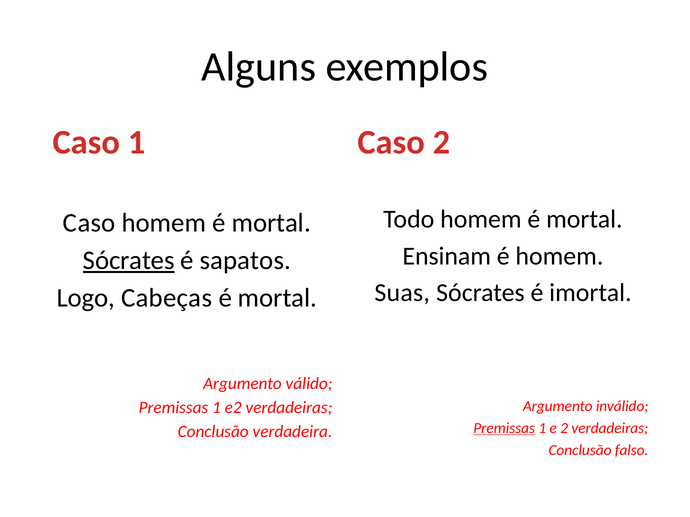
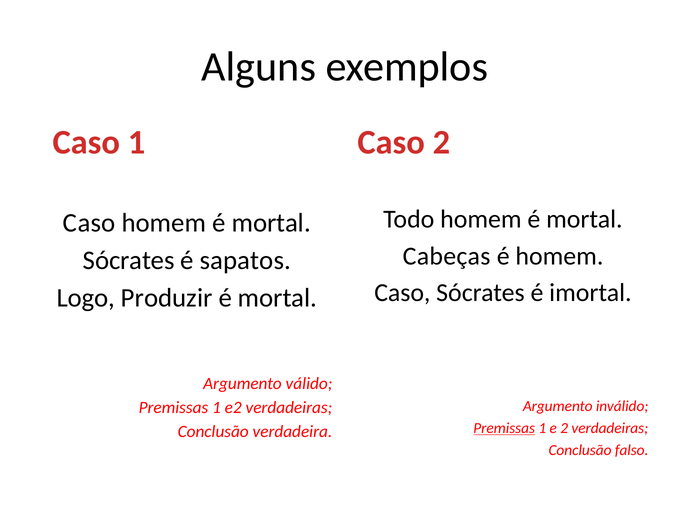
Ensinam: Ensinam -> Cabeças
Sócrates at (129, 261) underline: present -> none
Suas at (402, 293): Suas -> Caso
Cabeças: Cabeças -> Produzir
